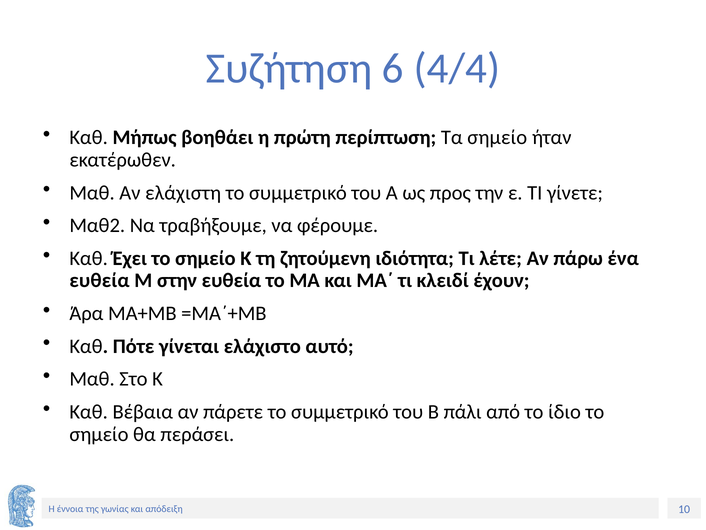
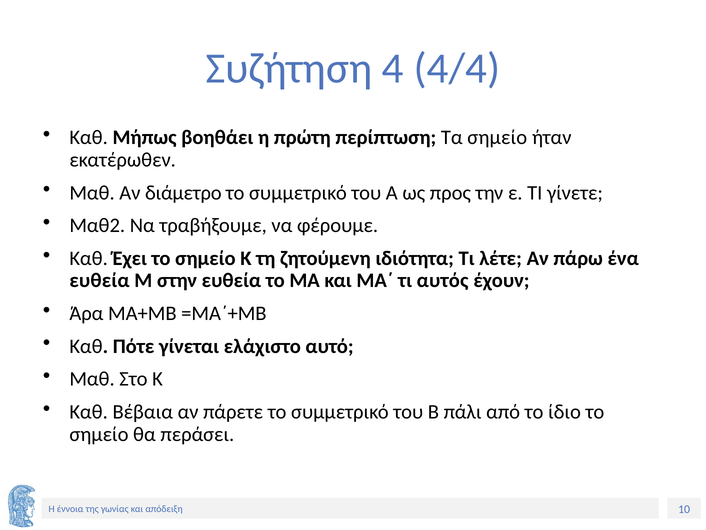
6: 6 -> 4
ελάχιστη: ελάχιστη -> διάμετρο
κλειδί: κλειδί -> αυτός
